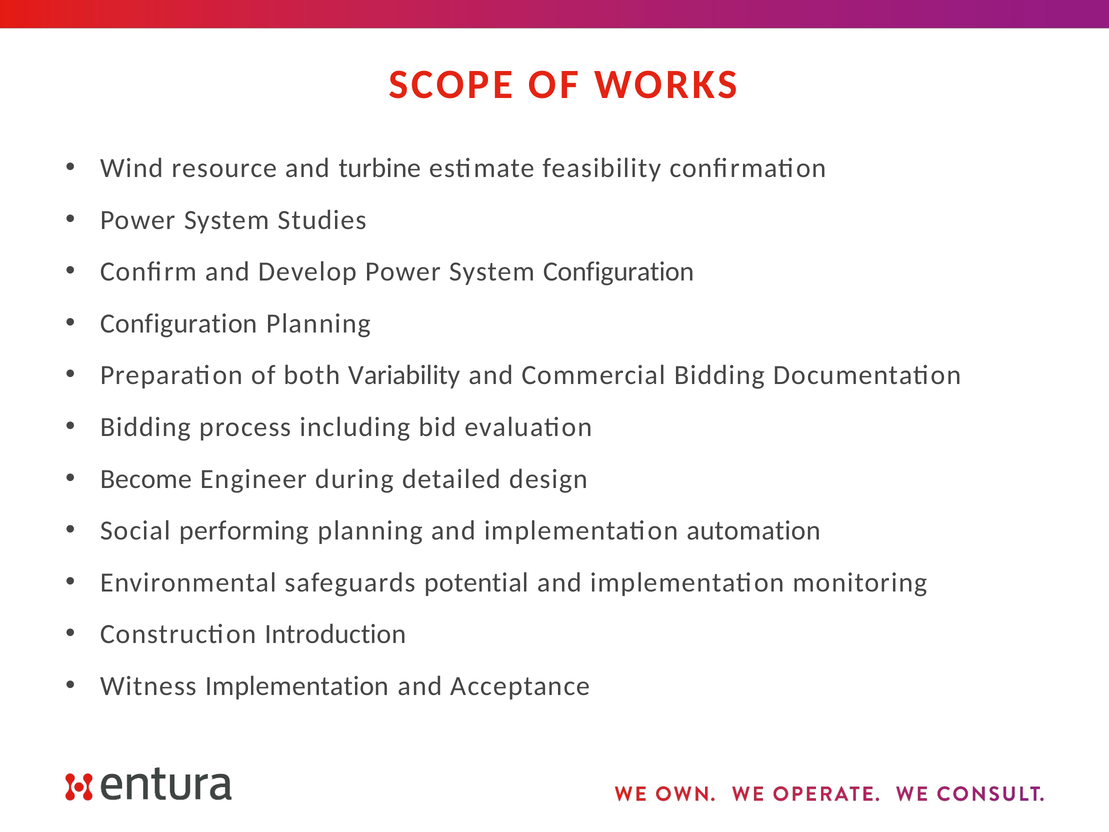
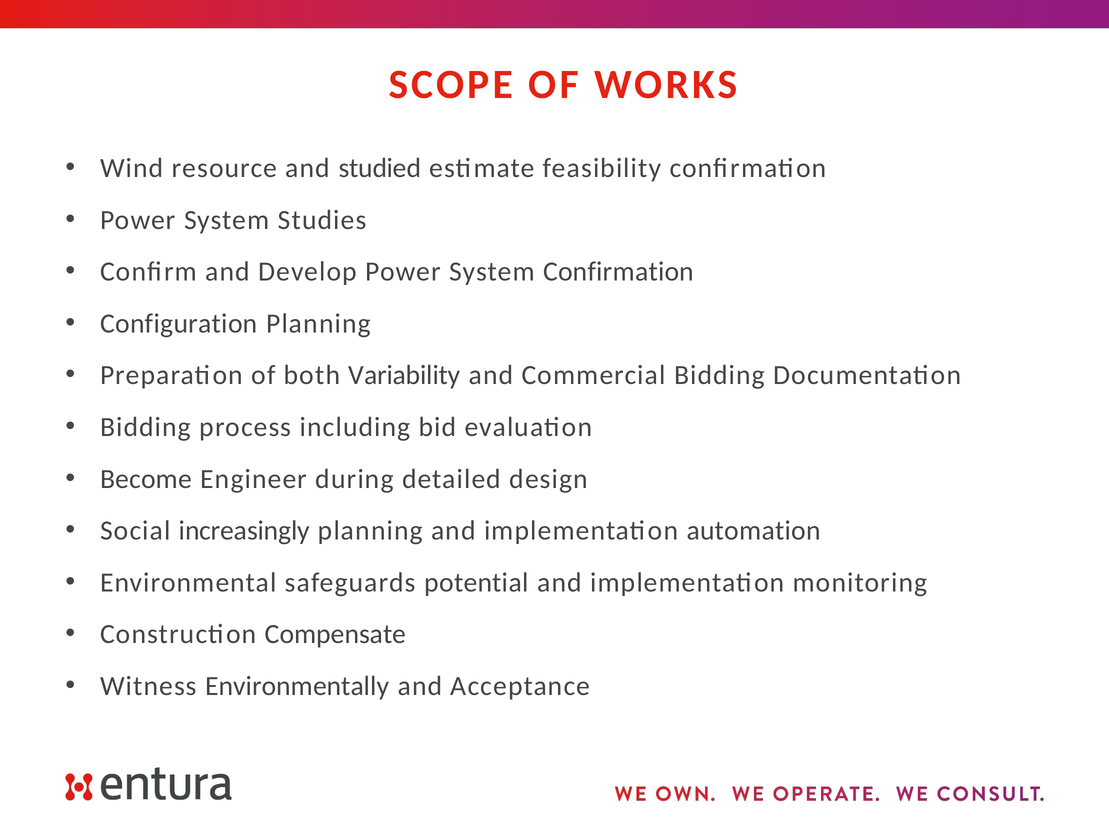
turbine: turbine -> studied
System Configuration: Configuration -> Confirmation
performing: performing -> increasingly
Introduction: Introduction -> Compensate
Witness Implementation: Implementation -> Environmentally
